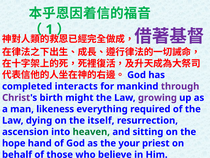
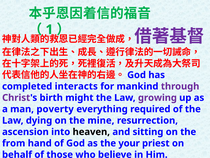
likeness: likeness -> poverty
itself: itself -> mine
heaven colour: green -> black
hope: hope -> from
